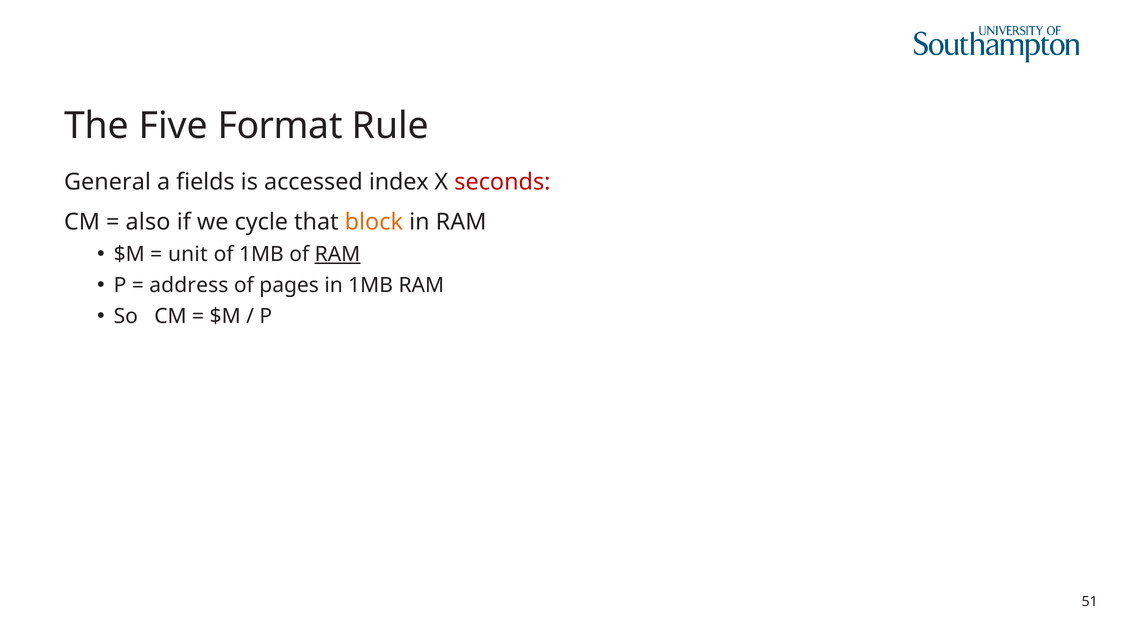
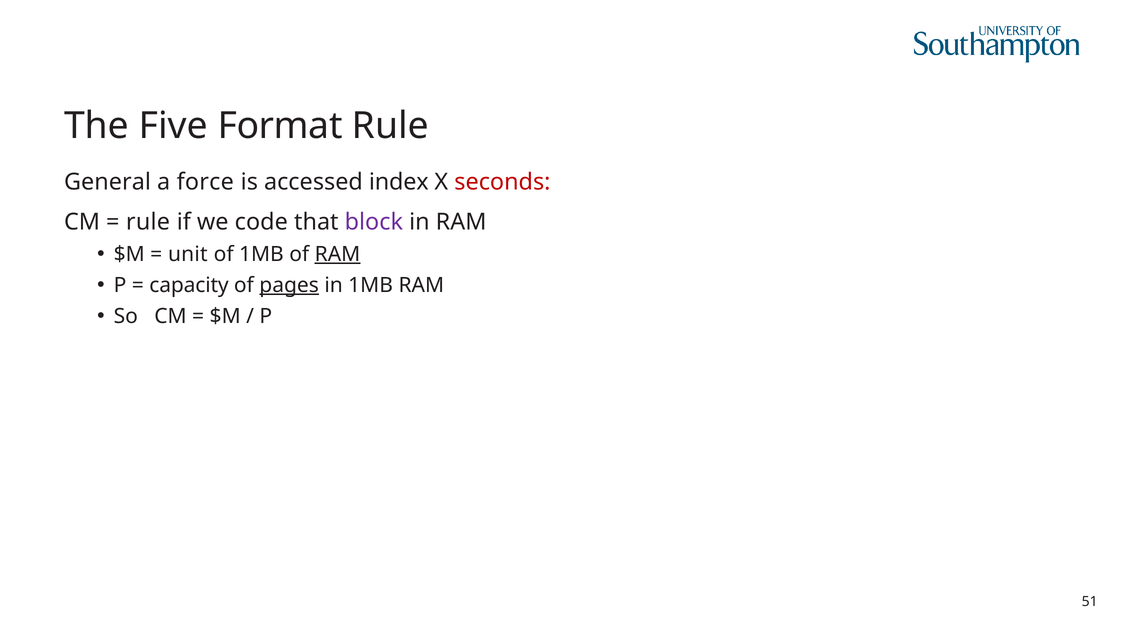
fields: fields -> force
also at (148, 222): also -> rule
cycle: cycle -> code
block colour: orange -> purple
address: address -> capacity
pages underline: none -> present
